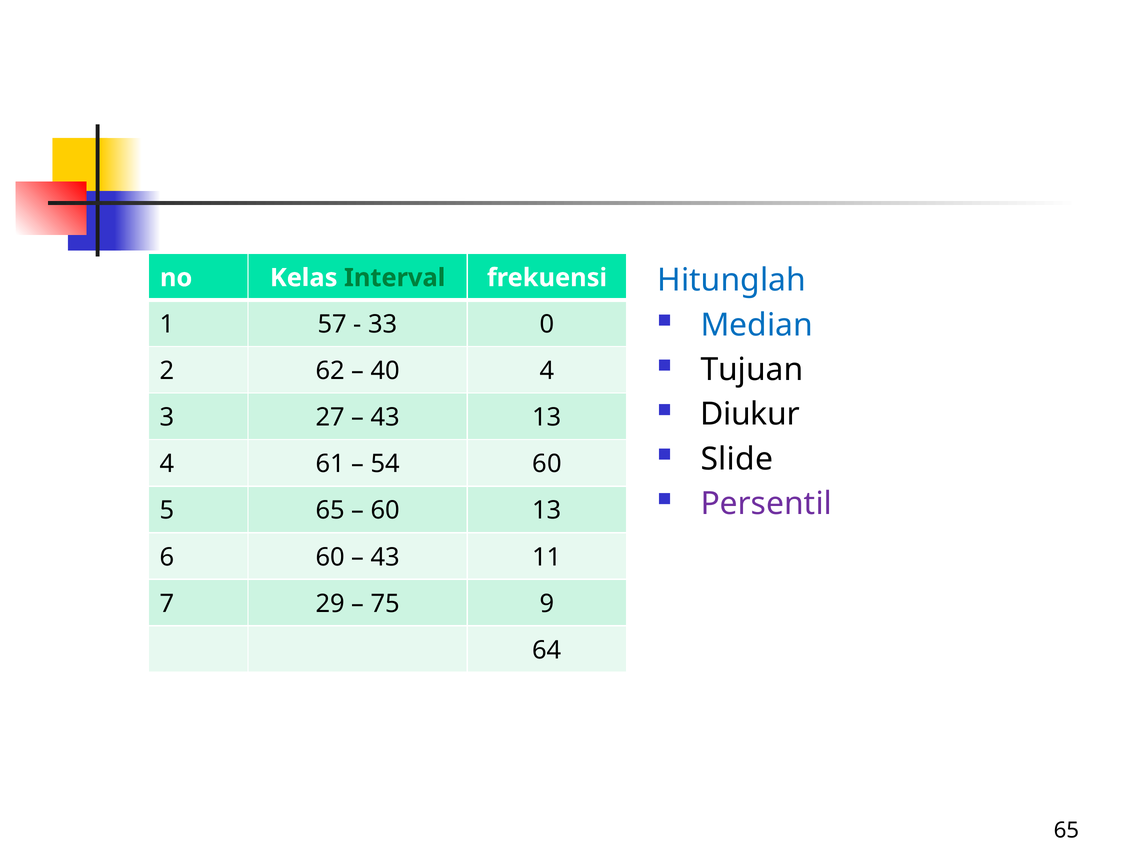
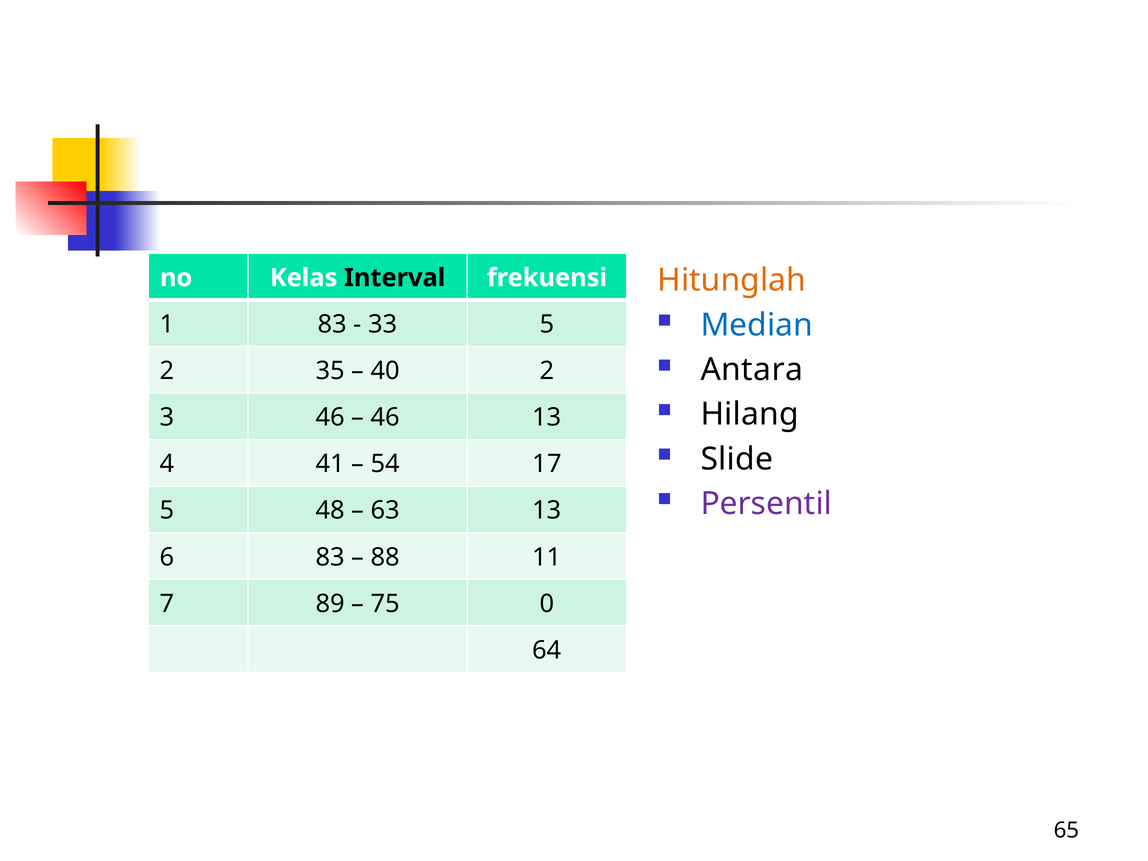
Hitunglah colour: blue -> orange
Interval colour: green -> black
1 57: 57 -> 83
33 0: 0 -> 5
Tujuan: Tujuan -> Antara
62: 62 -> 35
40 4: 4 -> 2
Diukur: Diukur -> Hilang
3 27: 27 -> 46
43 at (385, 417): 43 -> 46
61: 61 -> 41
54 60: 60 -> 17
5 65: 65 -> 48
60 at (385, 511): 60 -> 63
6 60: 60 -> 83
43 at (385, 557): 43 -> 88
29: 29 -> 89
9: 9 -> 0
